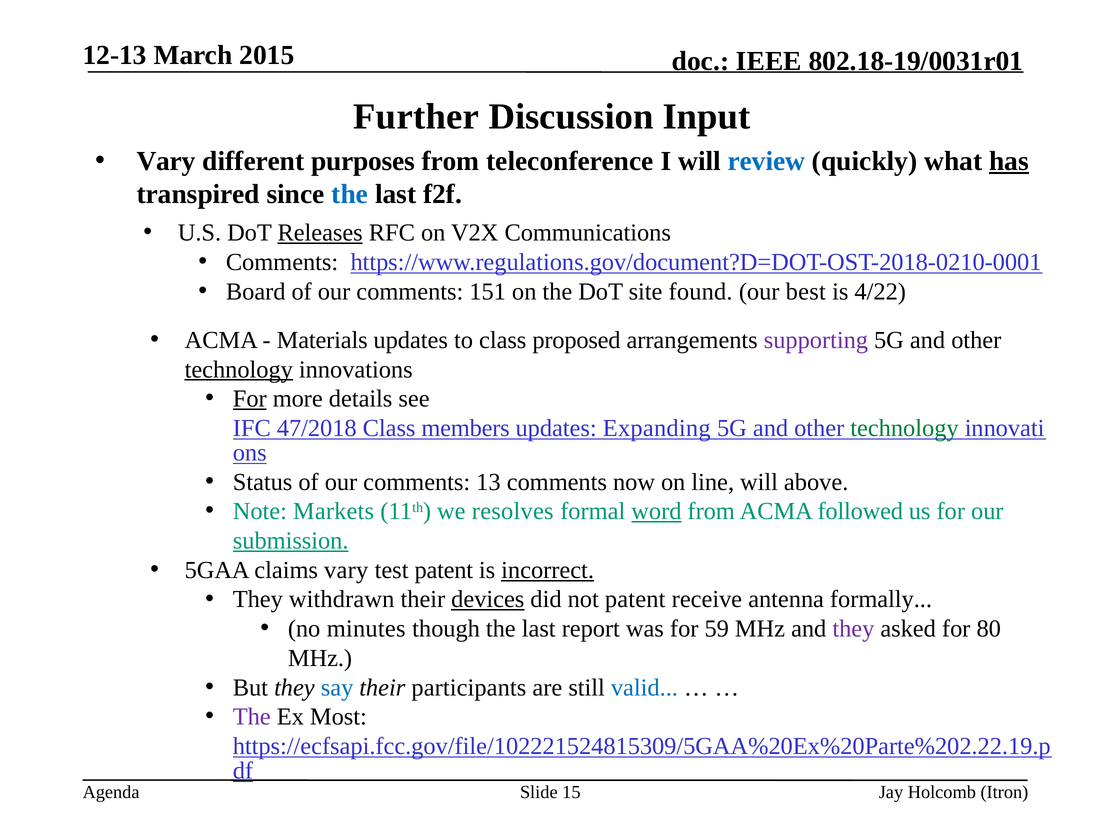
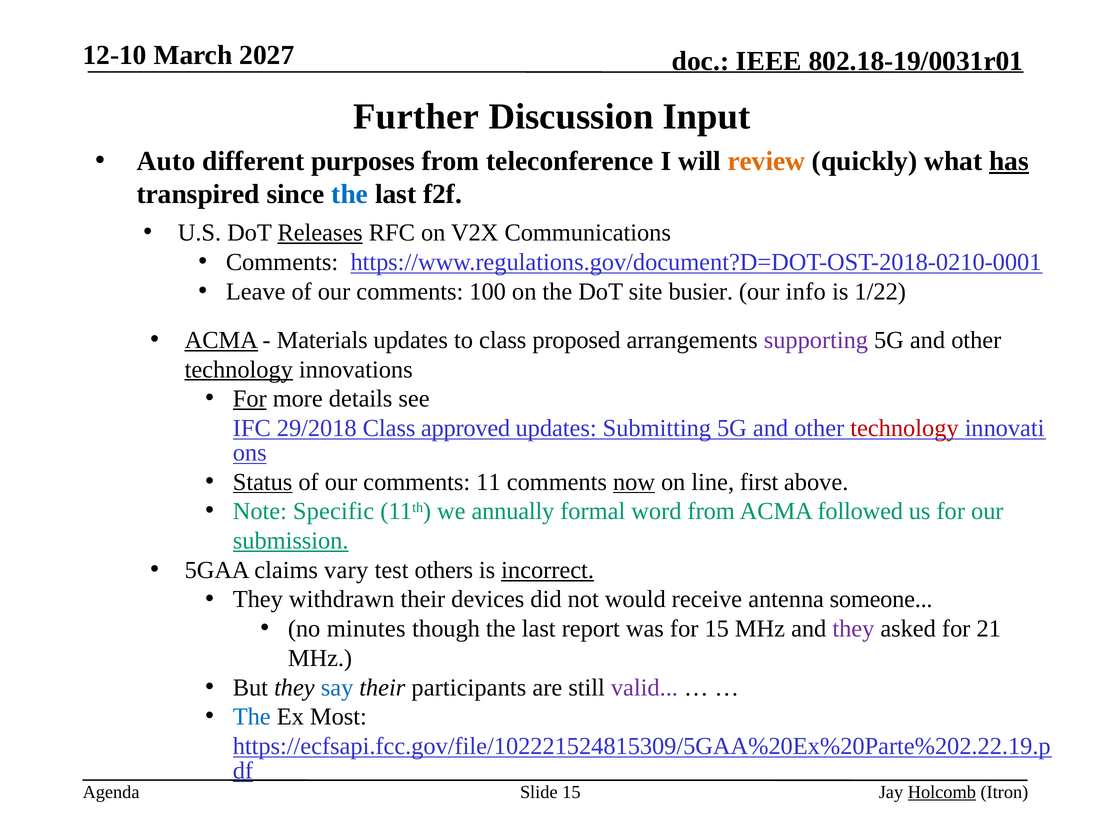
12-13: 12-13 -> 12-10
2015: 2015 -> 2027
Vary at (166, 161): Vary -> Auto
review colour: blue -> orange
Board: Board -> Leave
151: 151 -> 100
found: found -> busier
best: best -> info
4/22: 4/22 -> 1/22
ACMA at (221, 340) underline: none -> present
47/2018: 47/2018 -> 29/2018
members: members -> approved
Expanding: Expanding -> Submitting
technology at (905, 428) colour: green -> red
Status underline: none -> present
13: 13 -> 11
now underline: none -> present
line will: will -> first
Markets: Markets -> Specific
resolves: resolves -> annually
word underline: present -> none
test patent: patent -> others
devices underline: present -> none
not patent: patent -> would
formally: formally -> someone
for 59: 59 -> 15
80: 80 -> 21
valid colour: blue -> purple
The at (252, 717) colour: purple -> blue
Holcomb underline: none -> present
